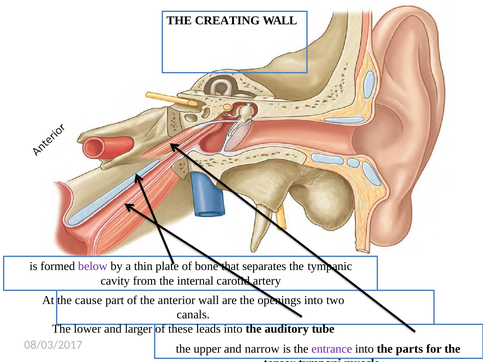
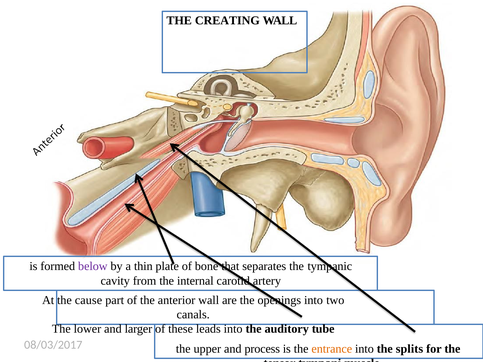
narrow: narrow -> process
entrance colour: purple -> orange
parts: parts -> splits
